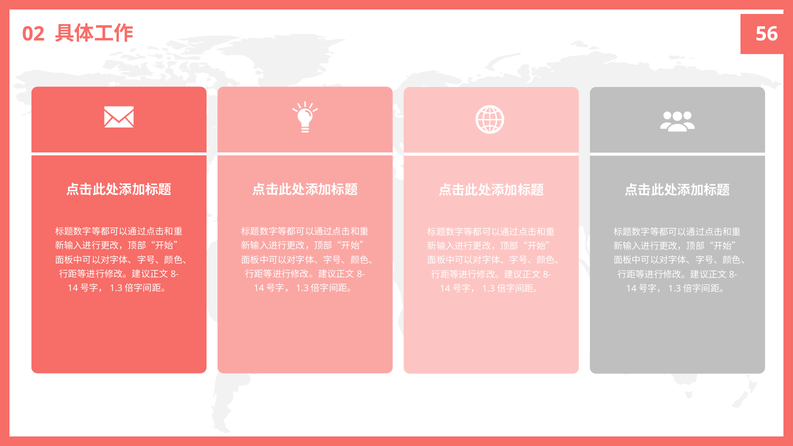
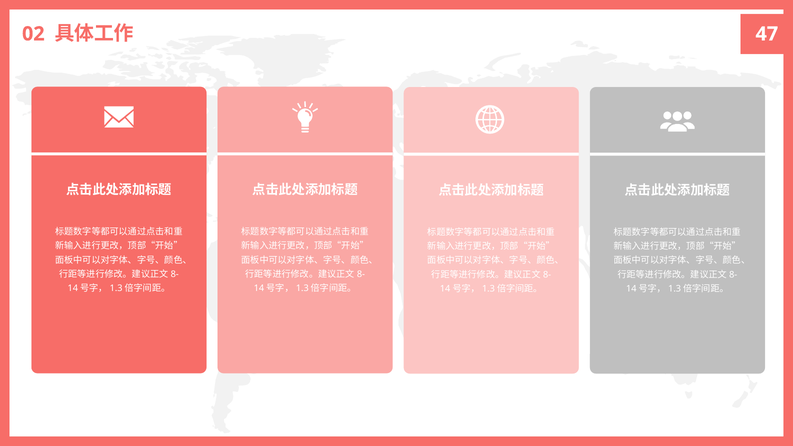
56: 56 -> 47
